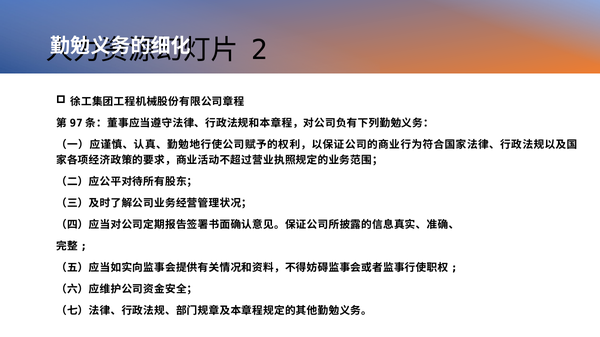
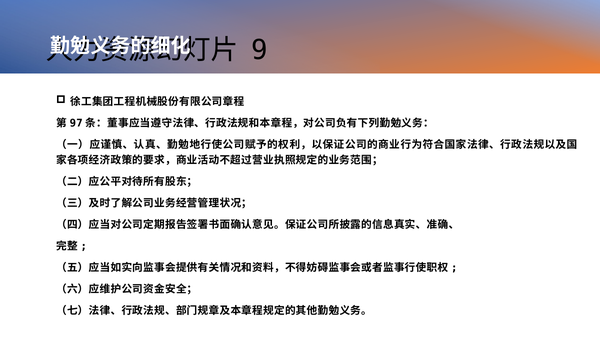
2: 2 -> 9
